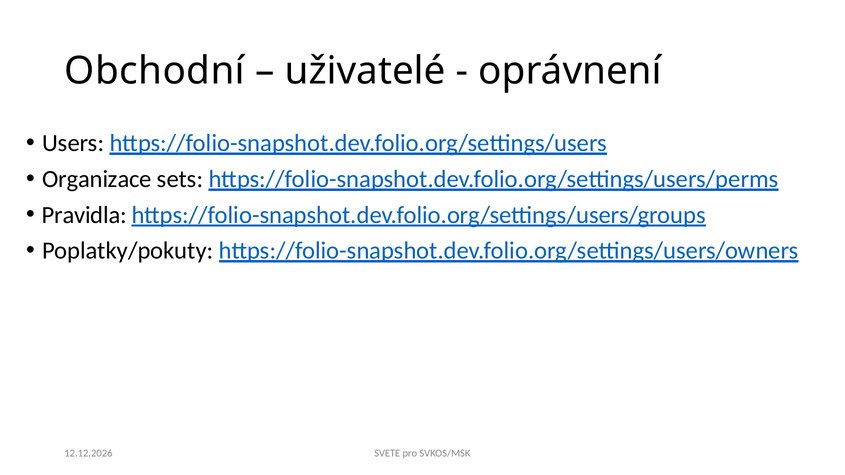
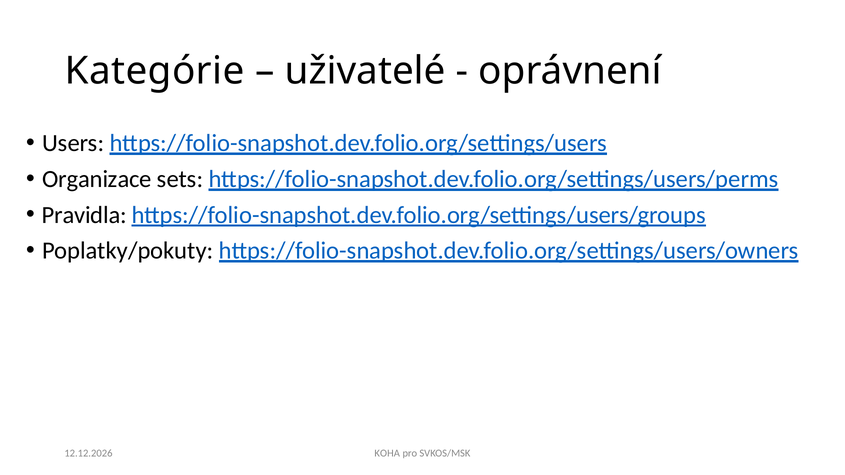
Obchodní: Obchodní -> Kategórie
SVETE: SVETE -> KOHA
